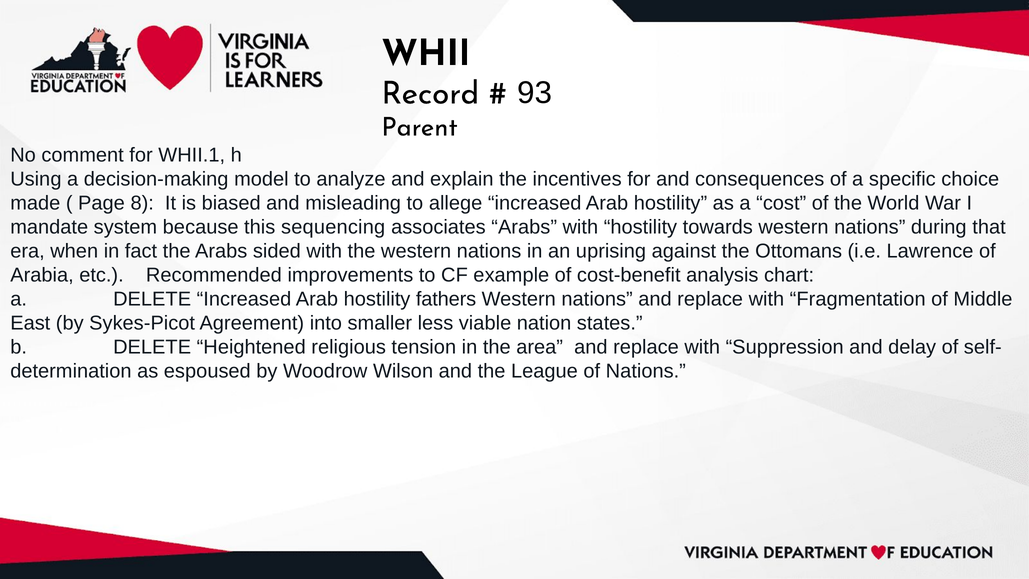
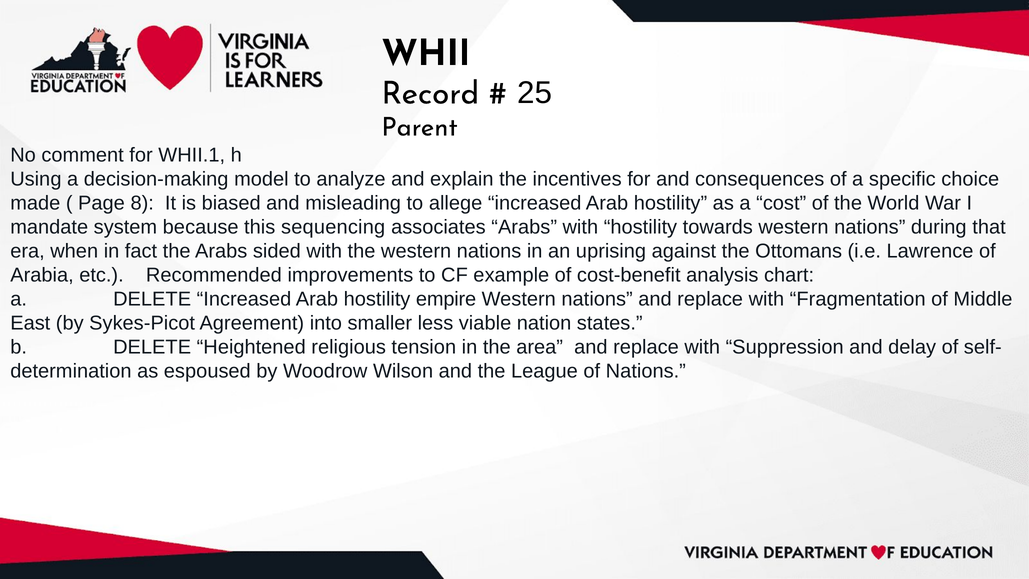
93: 93 -> 25
fathers: fathers -> empire
